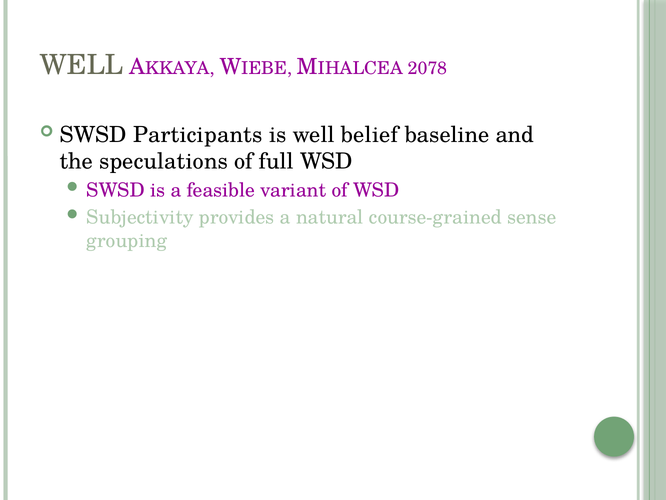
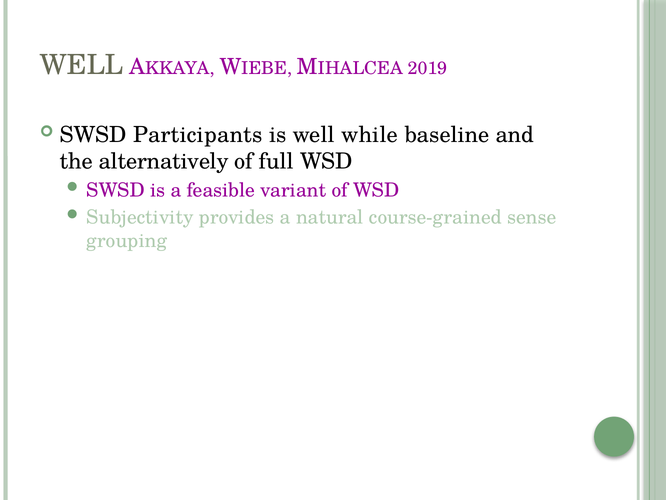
2078: 2078 -> 2019
belief: belief -> while
speculations: speculations -> alternatively
